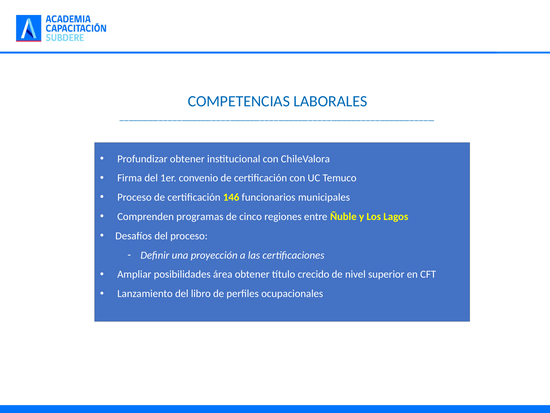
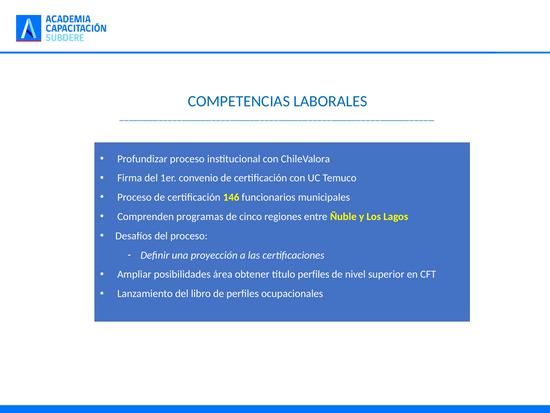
Profundizar obtener: obtener -> proceso
título crecido: crecido -> perfiles
